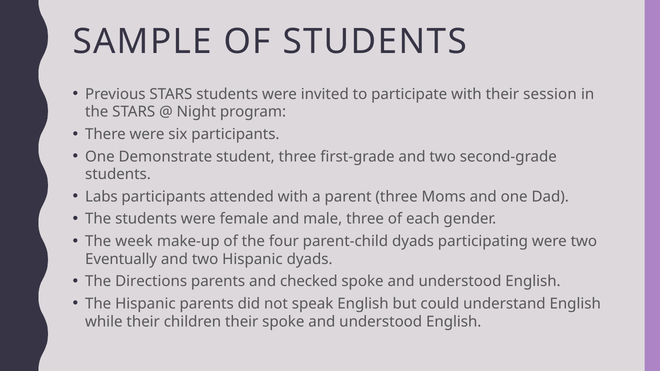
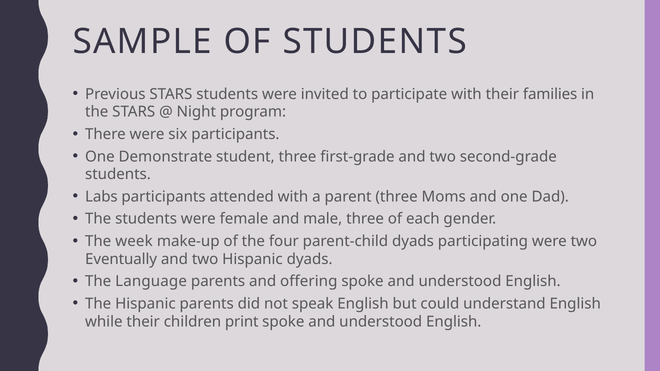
session: session -> families
Directions: Directions -> Language
checked: checked -> offering
children their: their -> print
